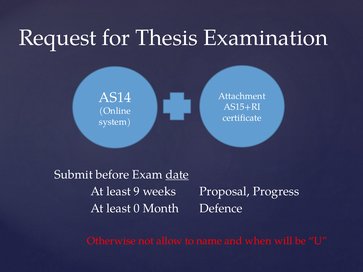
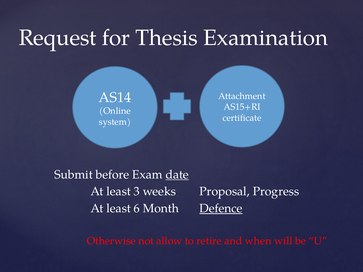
9: 9 -> 3
0: 0 -> 6
Defence underline: none -> present
name: name -> retire
